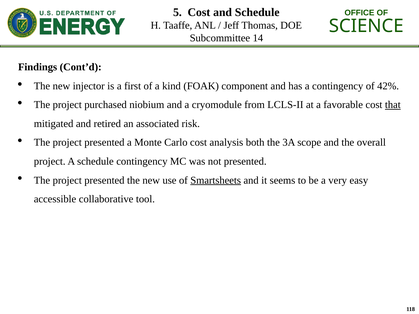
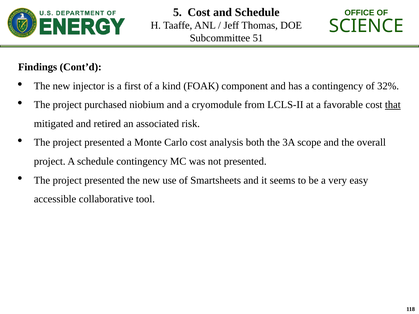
14: 14 -> 51
42%: 42% -> 32%
Smartsheets underline: present -> none
